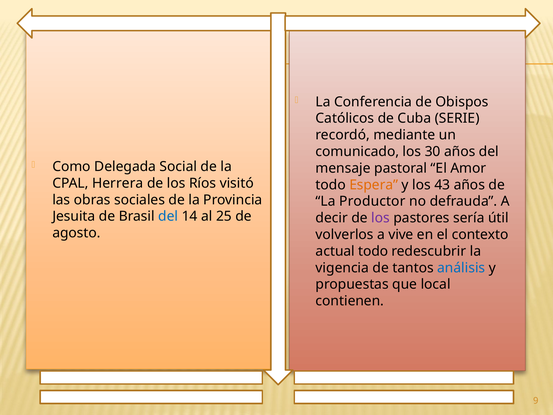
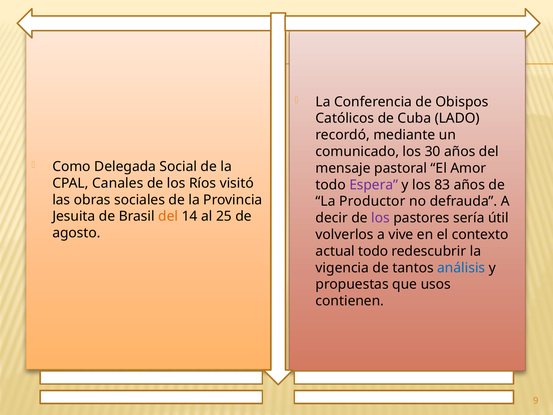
SERIE: SERIE -> LADO
Herrera: Herrera -> Canales
Espera colour: orange -> purple
43: 43 -> 83
del at (168, 216) colour: blue -> orange
local: local -> usos
